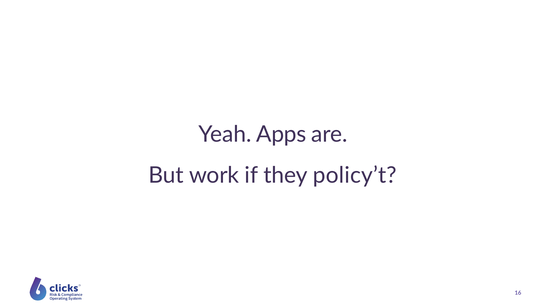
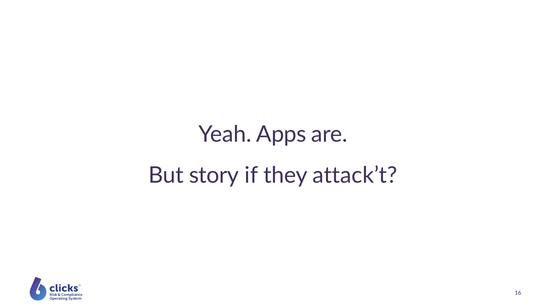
work: work -> story
policy’t: policy’t -> attack’t
